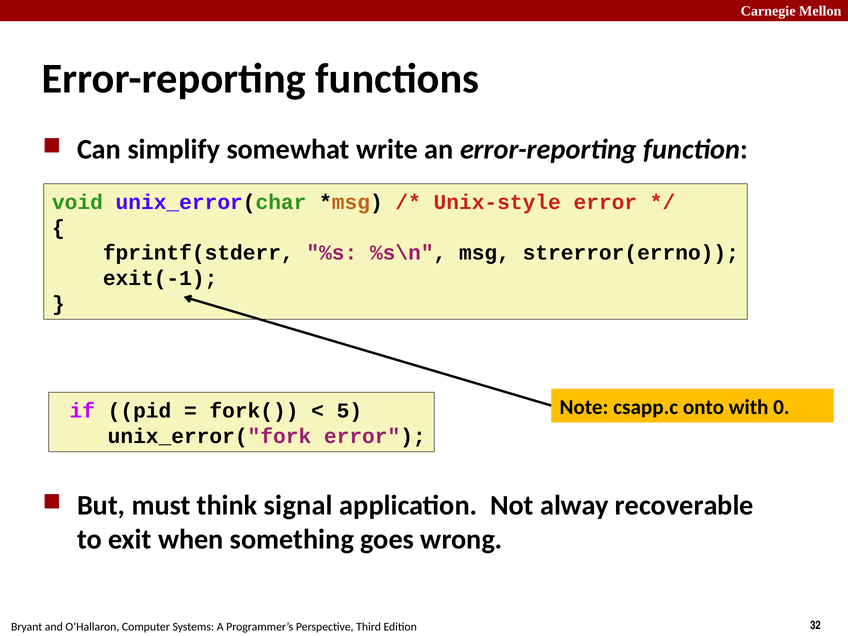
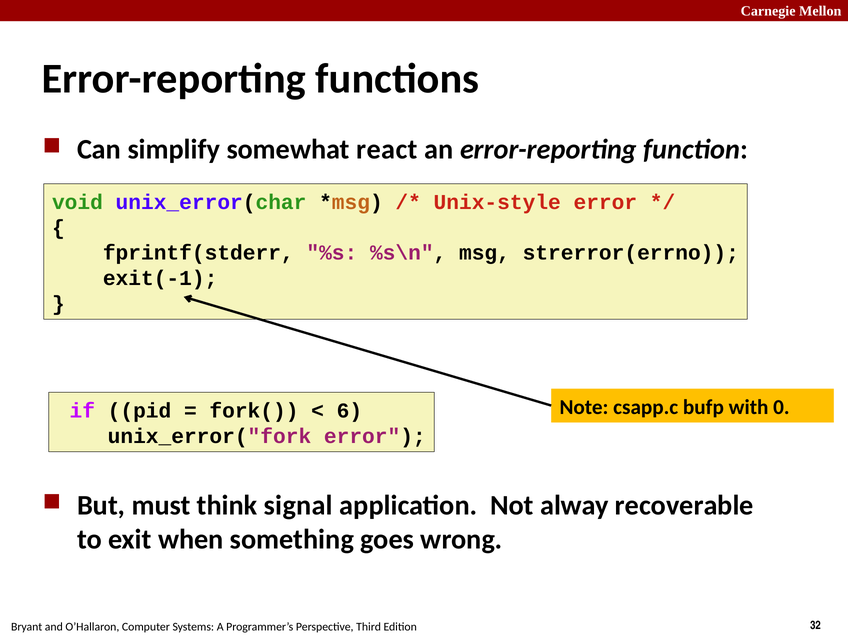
write: write -> react
onto: onto -> bufp
5: 5 -> 6
